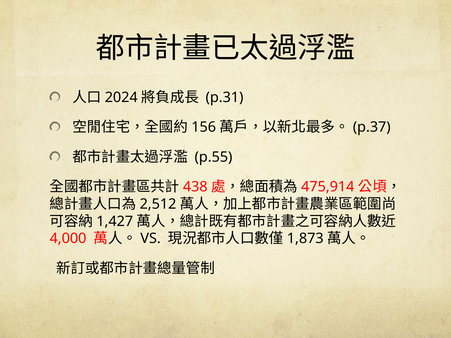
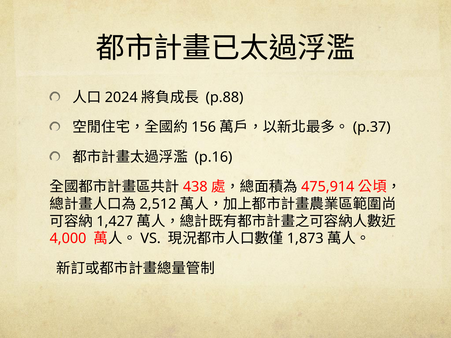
p.31: p.31 -> p.88
p.55: p.55 -> p.16
